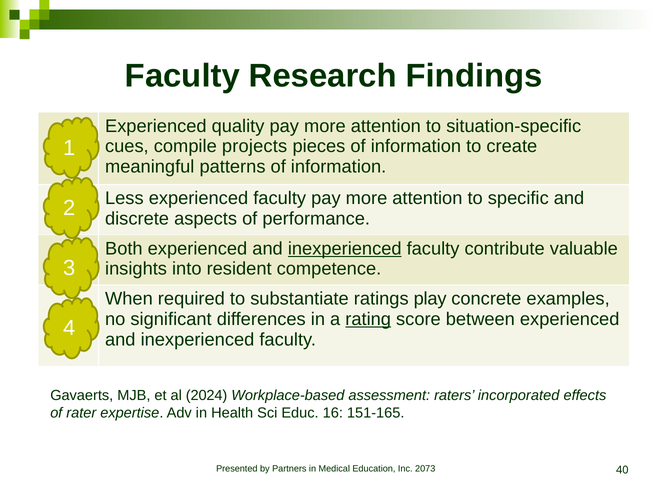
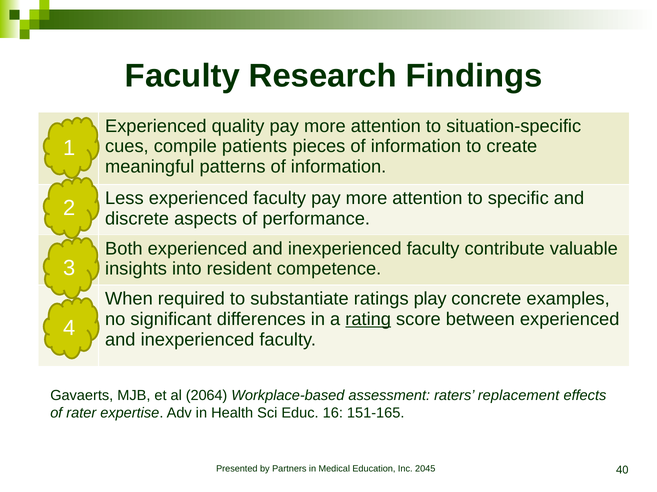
projects: projects -> patients
inexperienced at (345, 249) underline: present -> none
2024: 2024 -> 2064
incorporated: incorporated -> replacement
2073: 2073 -> 2045
